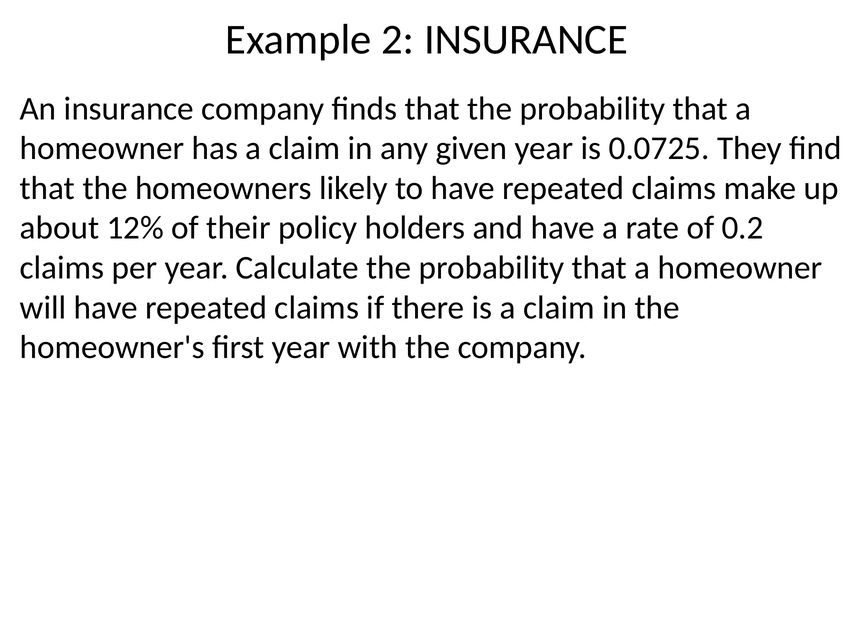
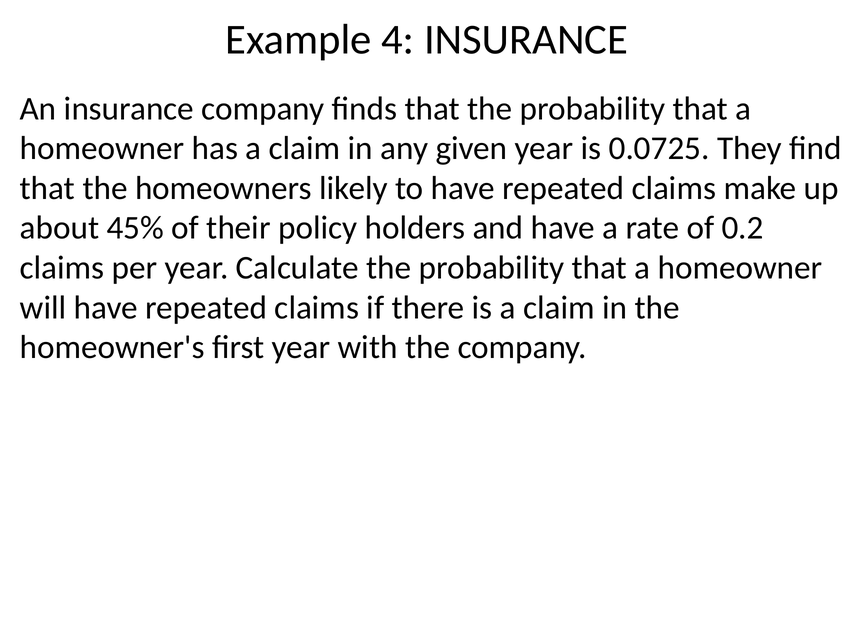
2: 2 -> 4
12%: 12% -> 45%
